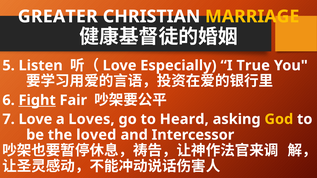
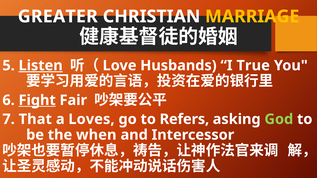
Listen underline: none -> present
Especially: Especially -> Husbands
7 Love: Love -> That
Heard: Heard -> Refers
God colour: yellow -> light green
loved: loved -> when
